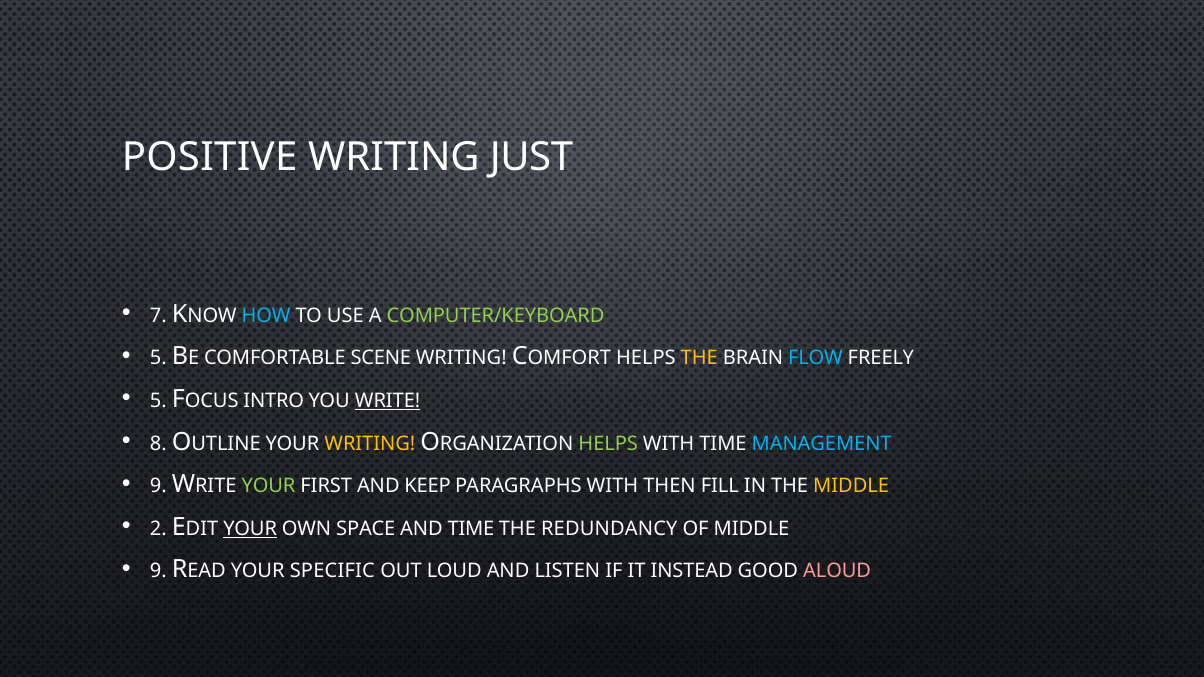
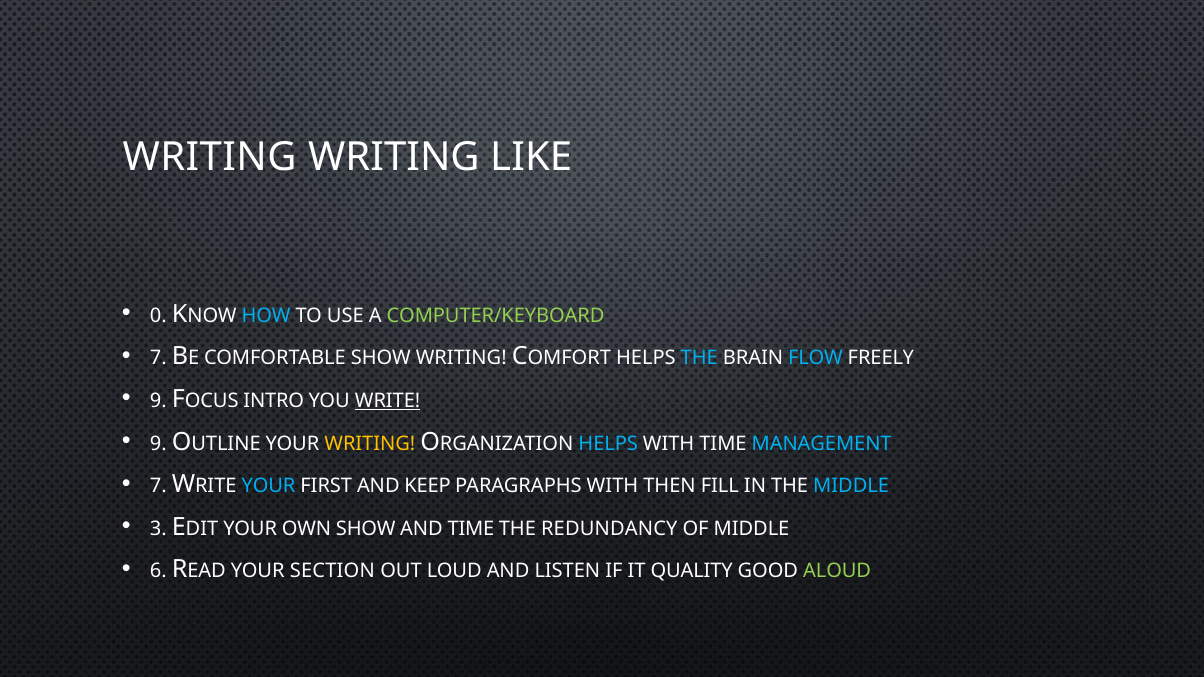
POSITIVE at (210, 157): POSITIVE -> WRITING
JUST: JUST -> LIKE
7: 7 -> 0
5 at (158, 358): 5 -> 7
COMFORTABLE SCENE: SCENE -> SHOW
THE at (699, 358) colour: yellow -> light blue
5 at (158, 401): 5 -> 9
8 at (158, 444): 8 -> 9
HELPS at (608, 444) colour: light green -> light blue
9 at (158, 486): 9 -> 7
YOUR at (268, 486) colour: light green -> light blue
MIDDLE at (851, 486) colour: yellow -> light blue
2: 2 -> 3
YOUR at (250, 529) underline: present -> none
OWN SPACE: SPACE -> SHOW
9 at (158, 572): 9 -> 6
SPECIFIC: SPECIFIC -> SECTION
INSTEAD: INSTEAD -> QUALITY
ALOUD colour: pink -> light green
